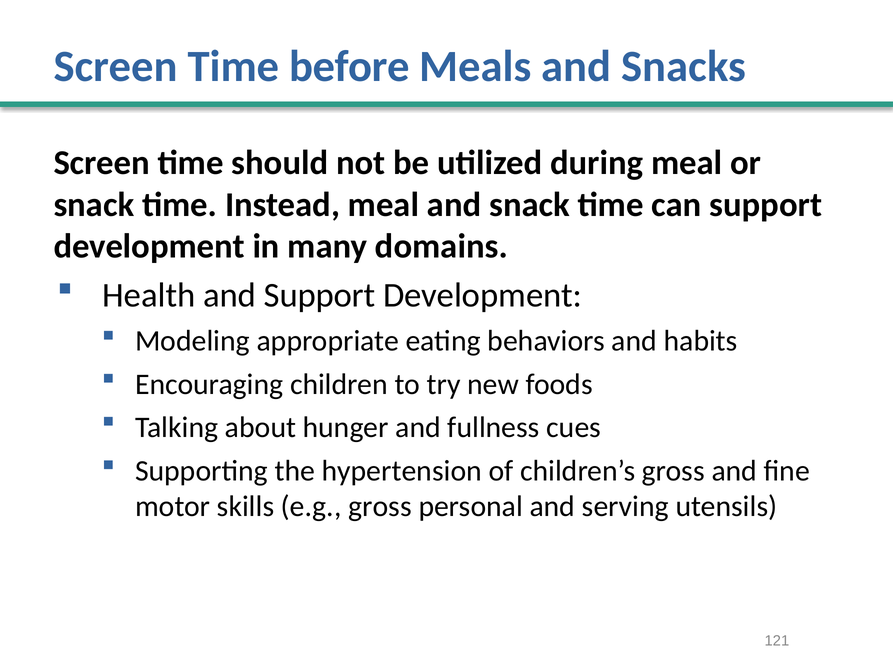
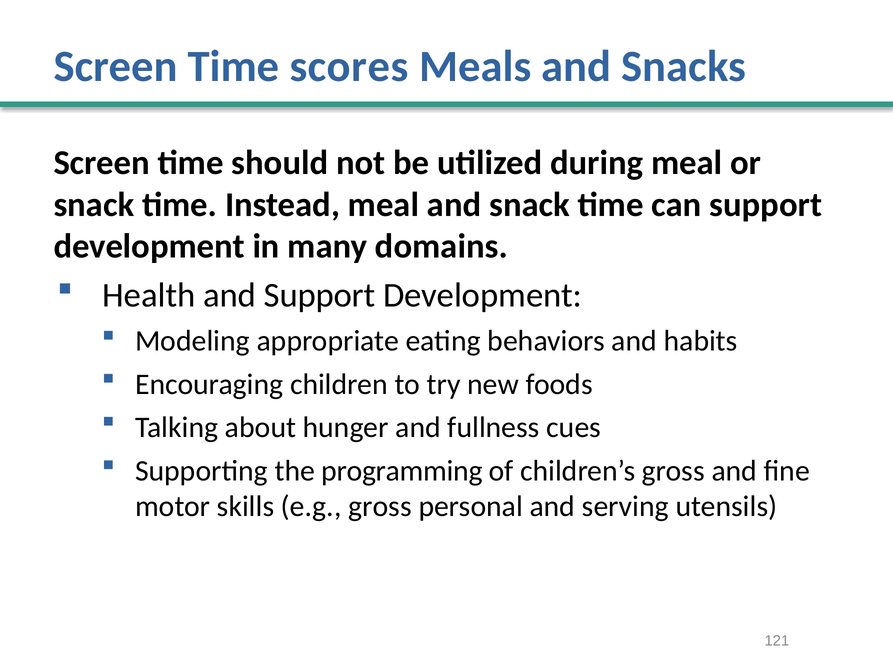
before: before -> scores
hypertension: hypertension -> programming
